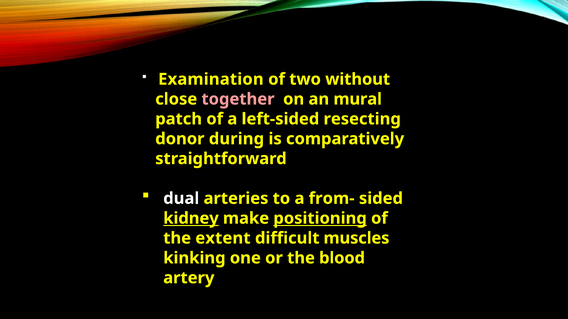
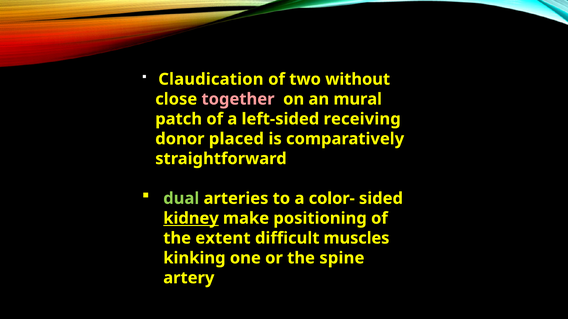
Examination: Examination -> Claudication
resecting: resecting -> receiving
during: during -> placed
dual colour: white -> light green
from-: from- -> color-
positioning underline: present -> none
blood: blood -> spine
